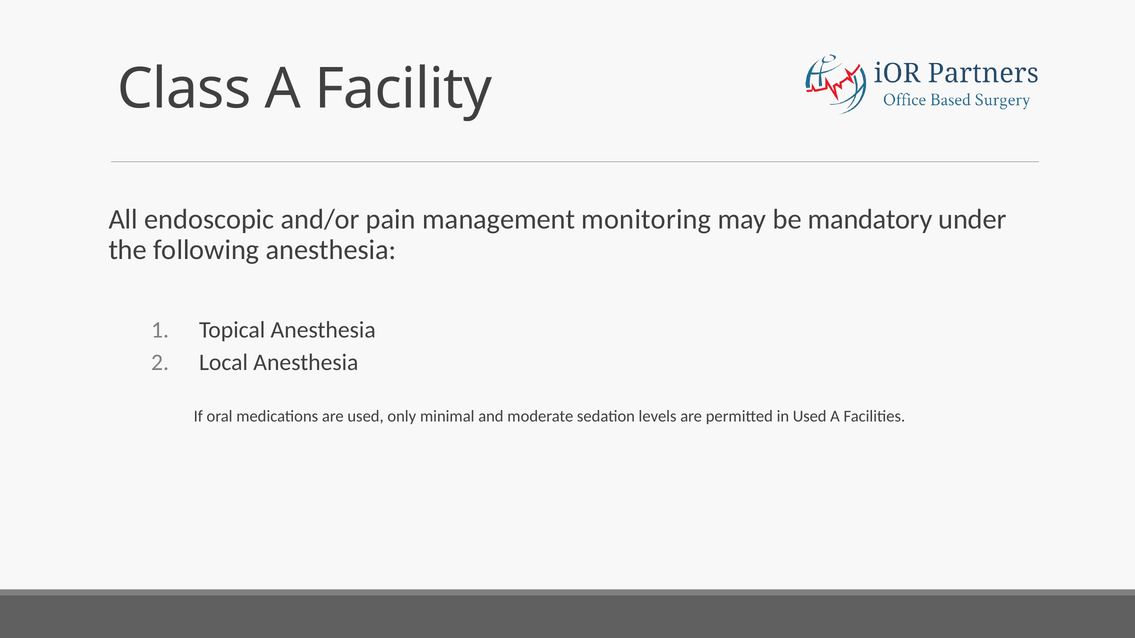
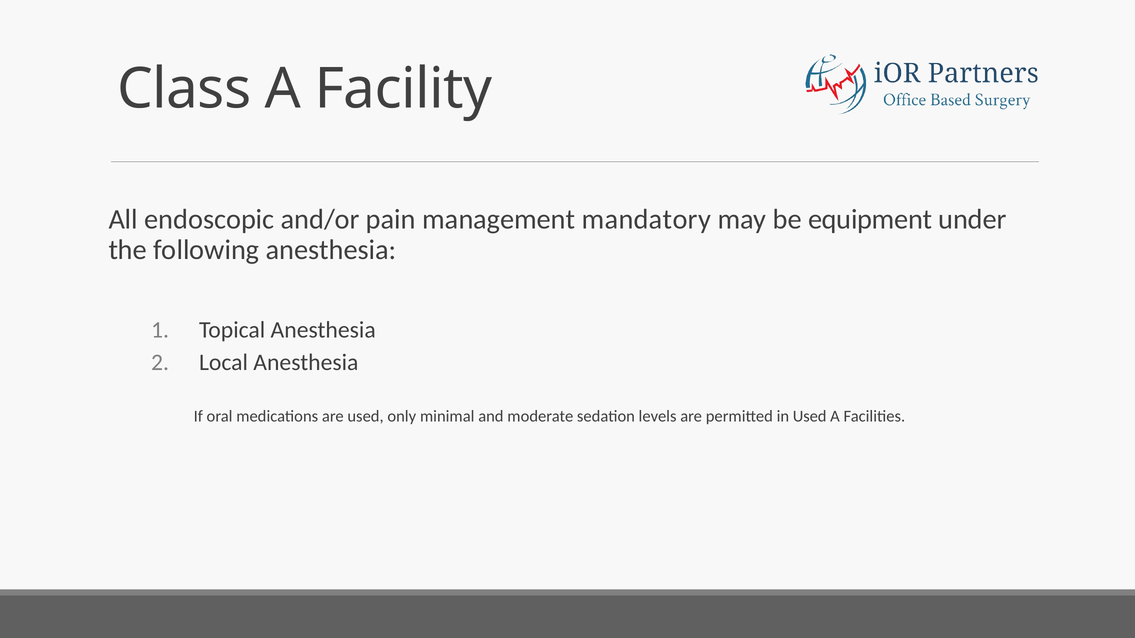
monitoring: monitoring -> mandatory
mandatory: mandatory -> equipment
